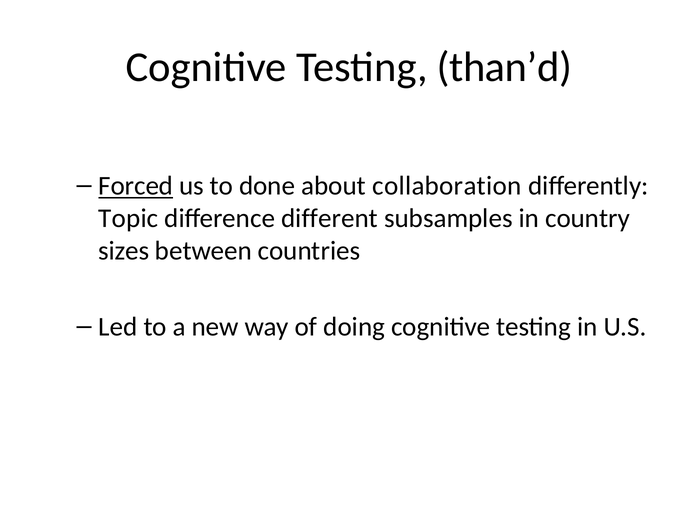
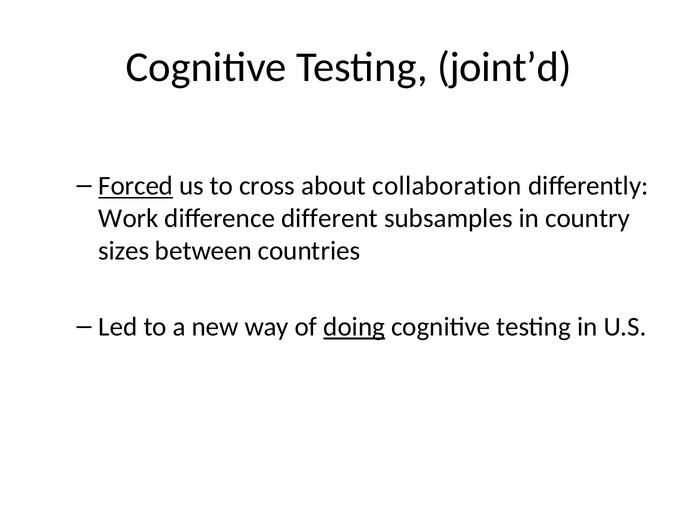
than’d: than’d -> joint’d
done: done -> cross
Topic: Topic -> Work
doing underline: none -> present
